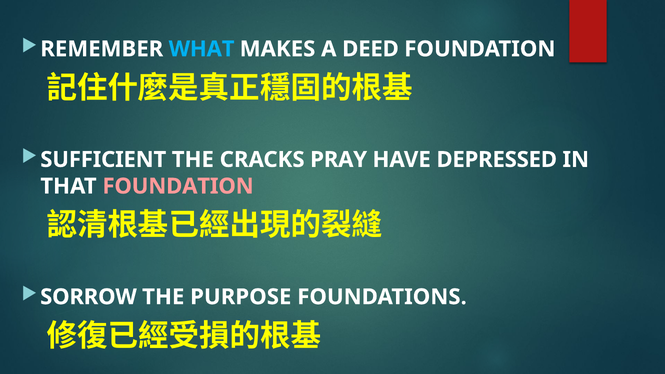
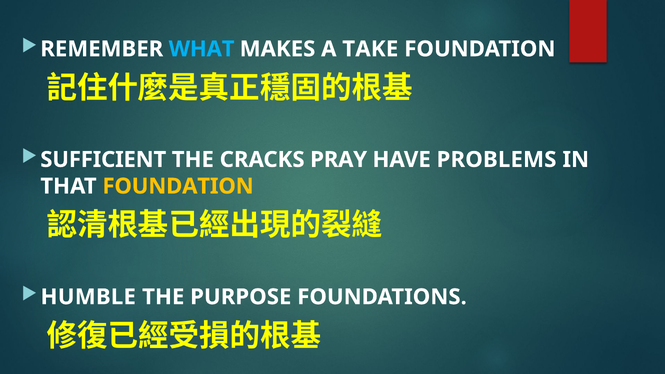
DEED: DEED -> TAKE
DEPRESSED: DEPRESSED -> PROBLEMS
FOUNDATION at (178, 186) colour: pink -> yellow
SORROW: SORROW -> HUMBLE
